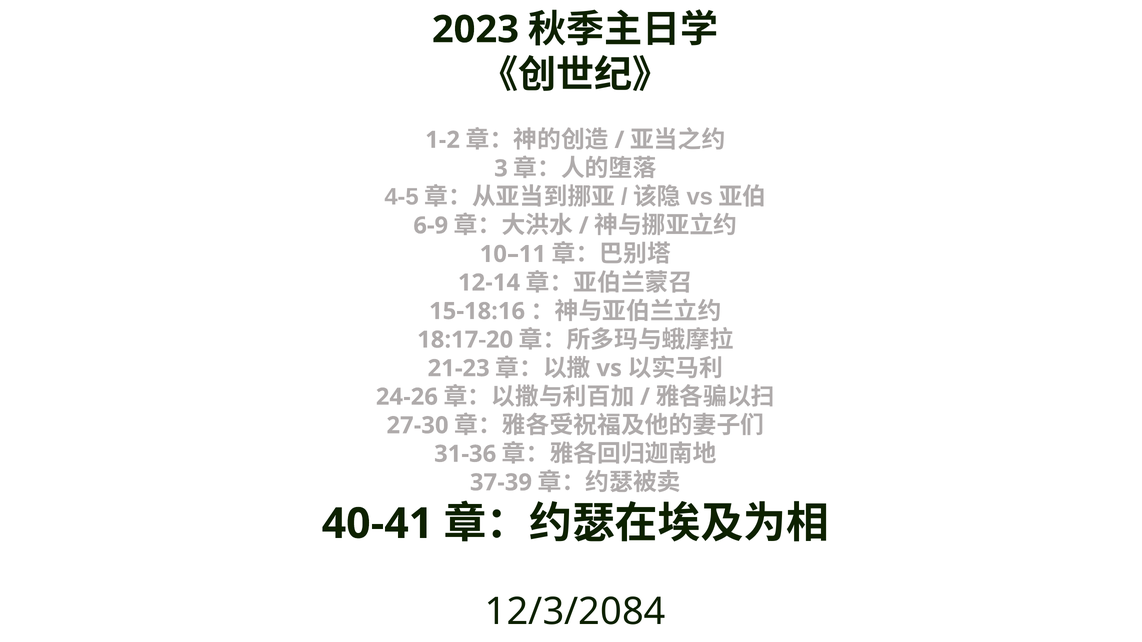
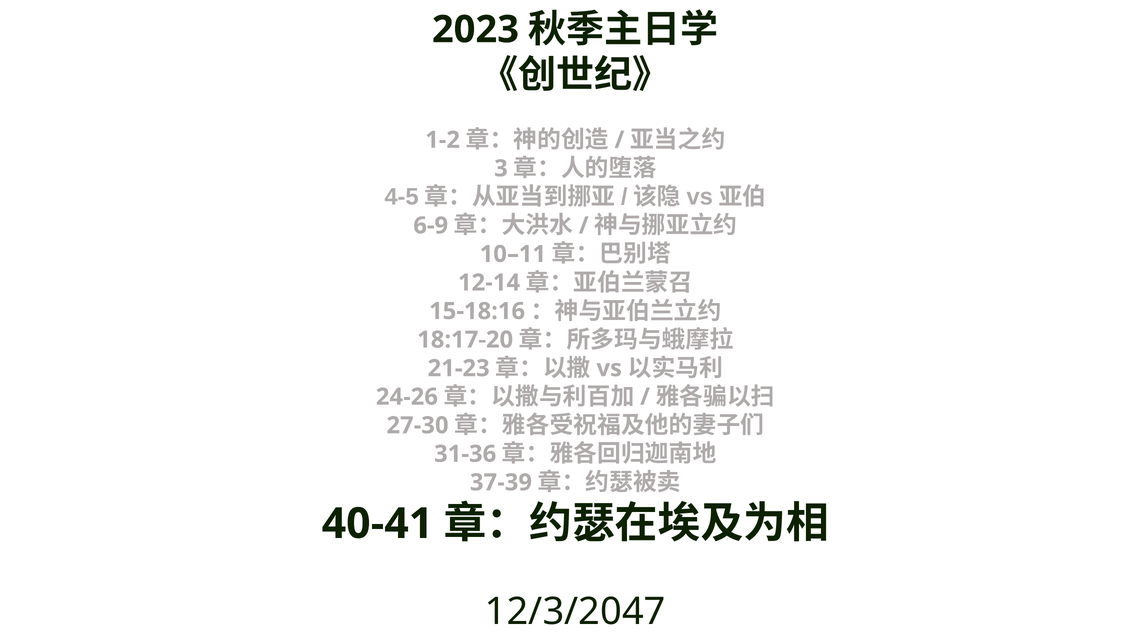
12/3/2084: 12/3/2084 -> 12/3/2047
